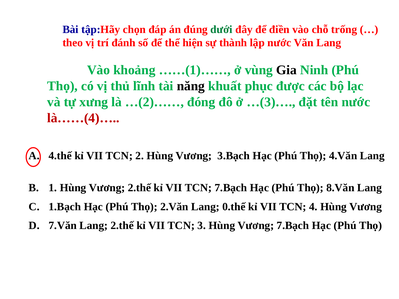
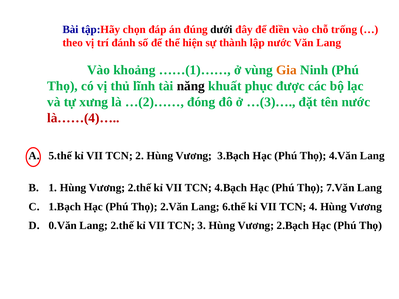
dưới colour: green -> black
Gia colour: black -> orange
4.thế: 4.thế -> 5.thế
TCN 7.Bạch: 7.Bạch -> 4.Bạch
8.Văn: 8.Văn -> 7.Văn
0.thế: 0.thế -> 6.thế
7.Văn: 7.Văn -> 0.Văn
Vương 7.Bạch: 7.Bạch -> 2.Bạch
